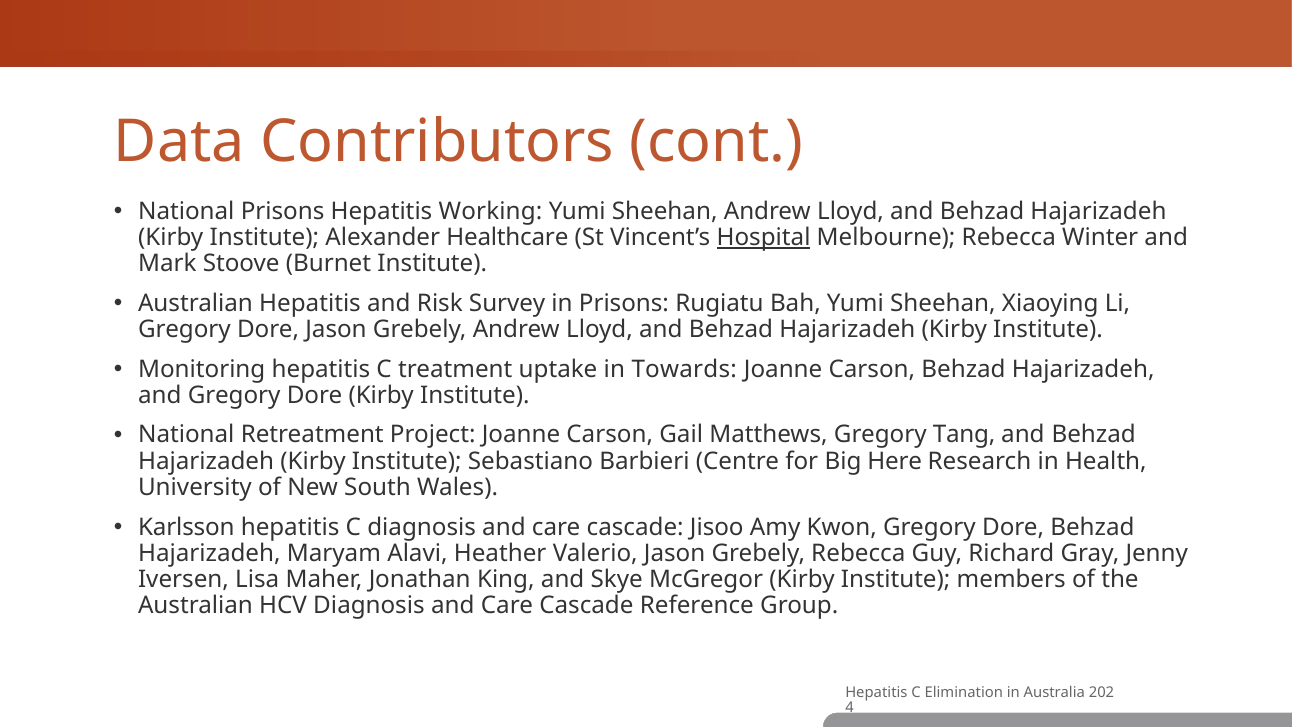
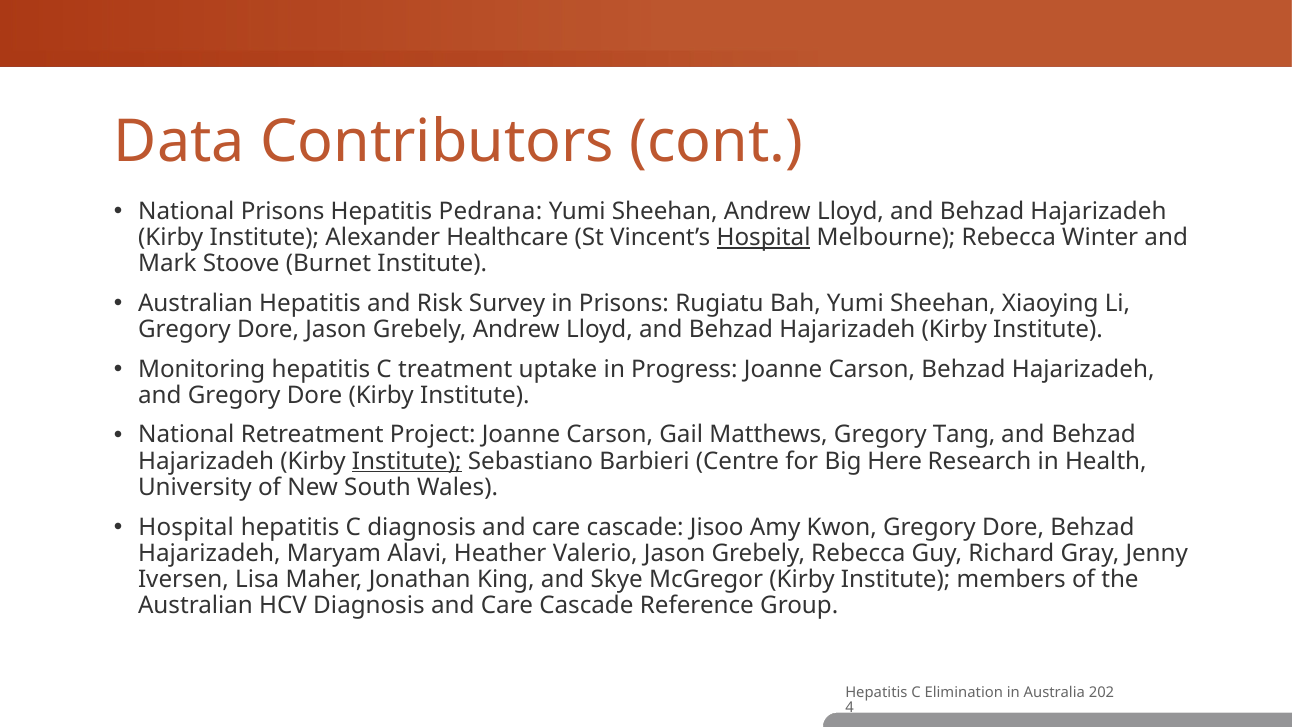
Working: Working -> Pedrana
Towards: Towards -> Progress
Institute at (407, 461) underline: none -> present
Karlsson at (186, 527): Karlsson -> Hospital
